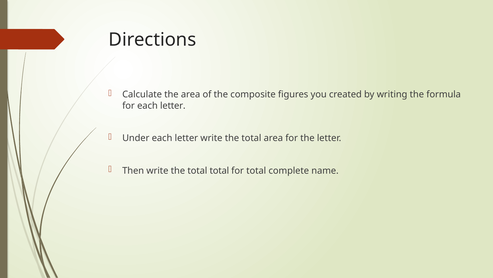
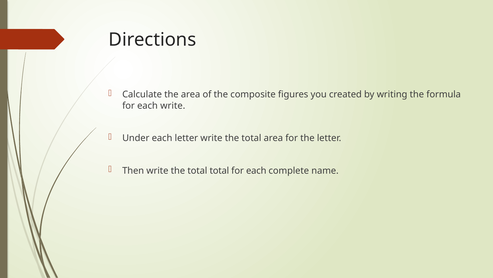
for each letter: letter -> write
total at (256, 170): total -> each
